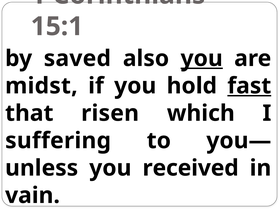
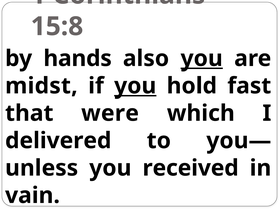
15:1: 15:1 -> 15:8
saved: saved -> hands
you at (135, 86) underline: none -> present
fast underline: present -> none
risen: risen -> were
suffering: suffering -> delivered
